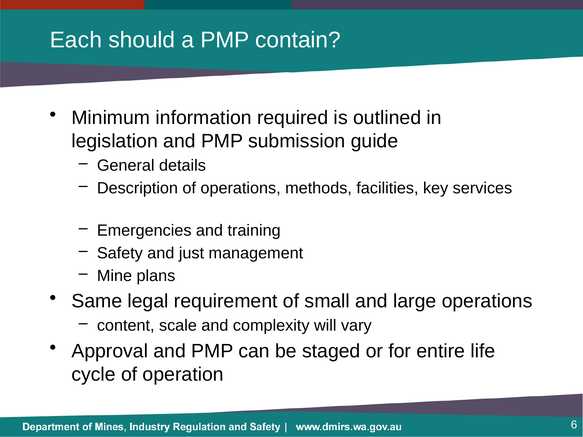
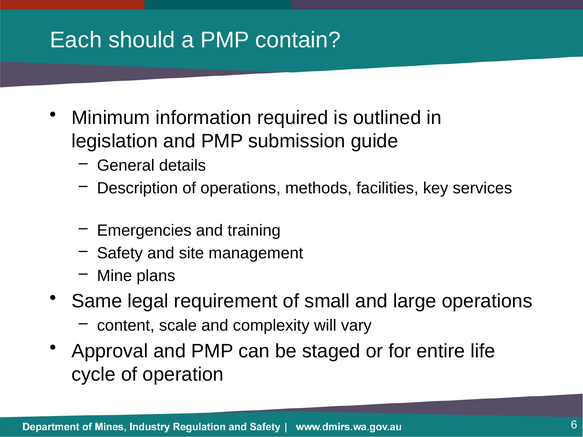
just: just -> site
